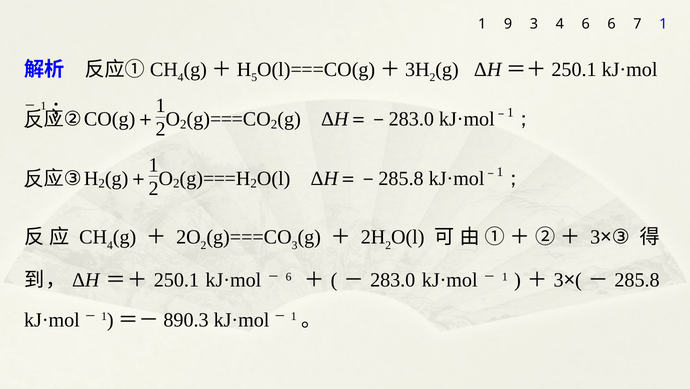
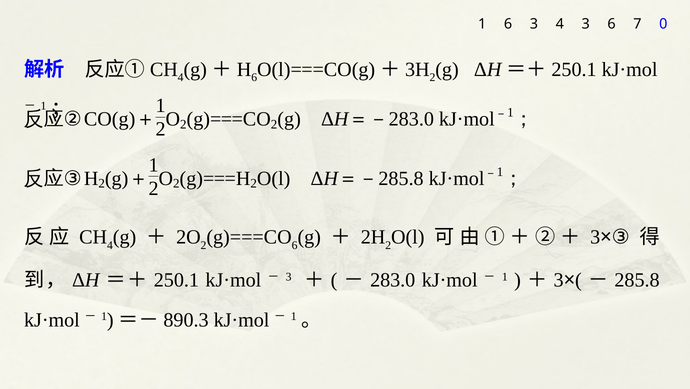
1 9: 9 -> 6
4 6: 6 -> 3
7 1: 1 -> 0
5 at (254, 77): 5 -> 6
3 at (295, 245): 3 -> 6
6 at (289, 276): 6 -> 3
